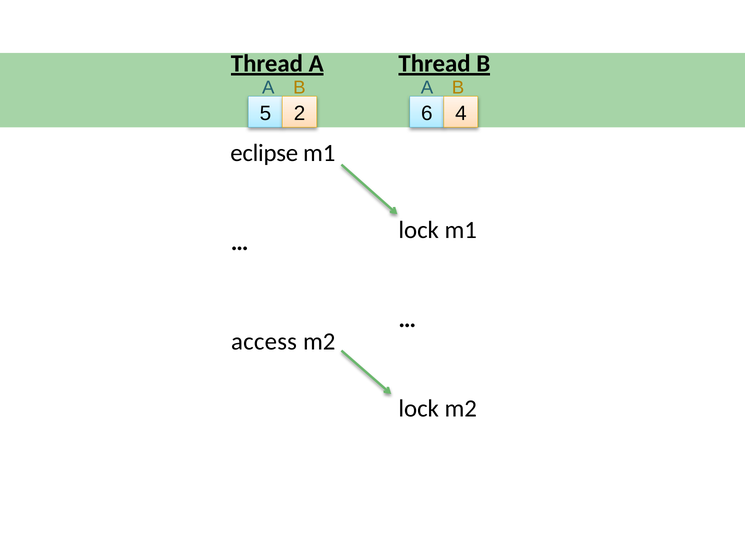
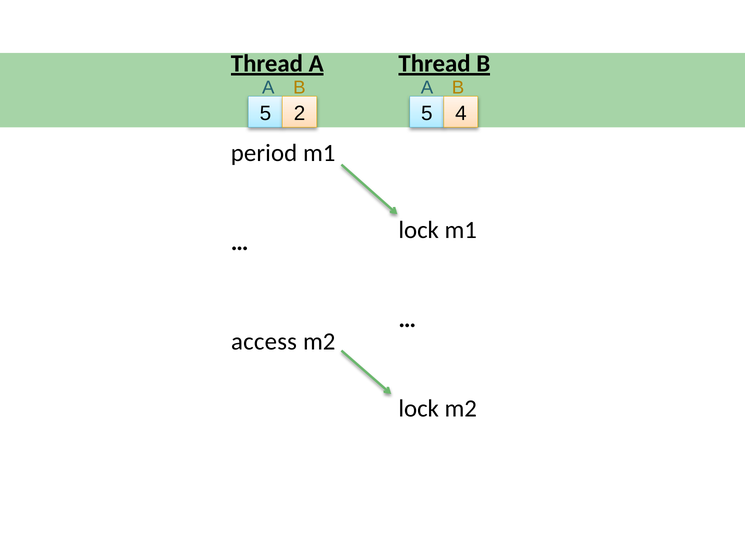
2 6: 6 -> 5
eclipse: eclipse -> period
